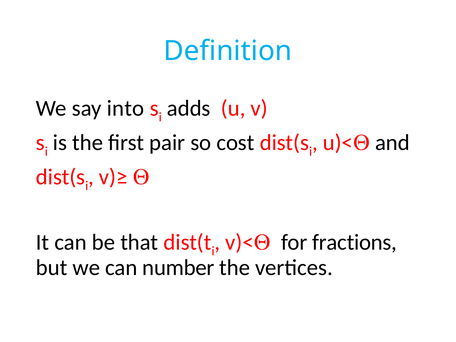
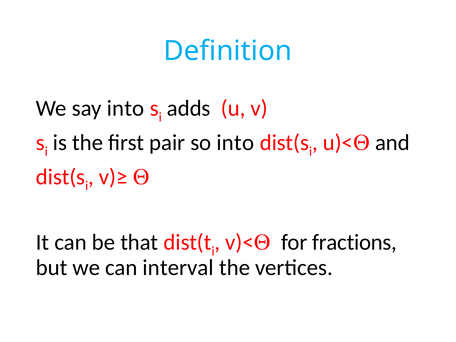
so cost: cost -> into
number: number -> interval
